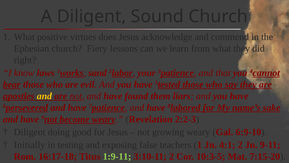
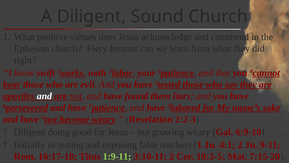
laws: laws -> swift
sand: sand -> oath
and at (44, 96) colour: yellow -> white
